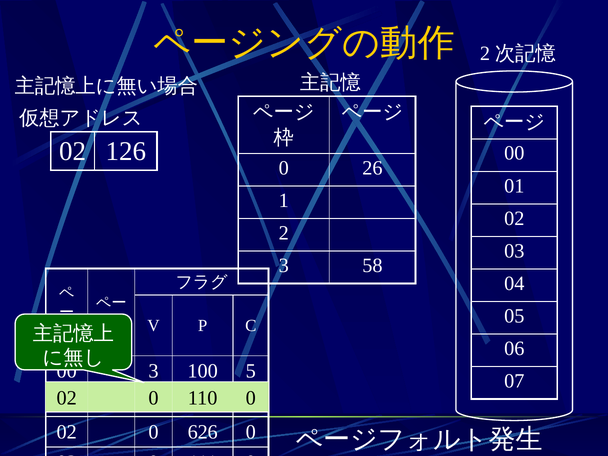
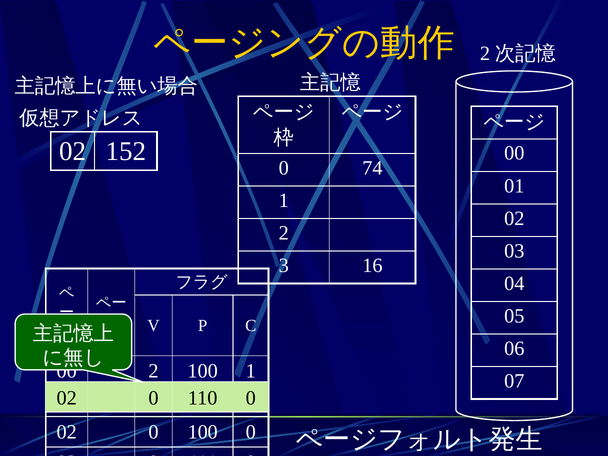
126: 126 -> 152
26: 26 -> 74
58: 58 -> 16
3 at (154, 371): 3 -> 2
100 5: 5 -> 1
0 626: 626 -> 100
